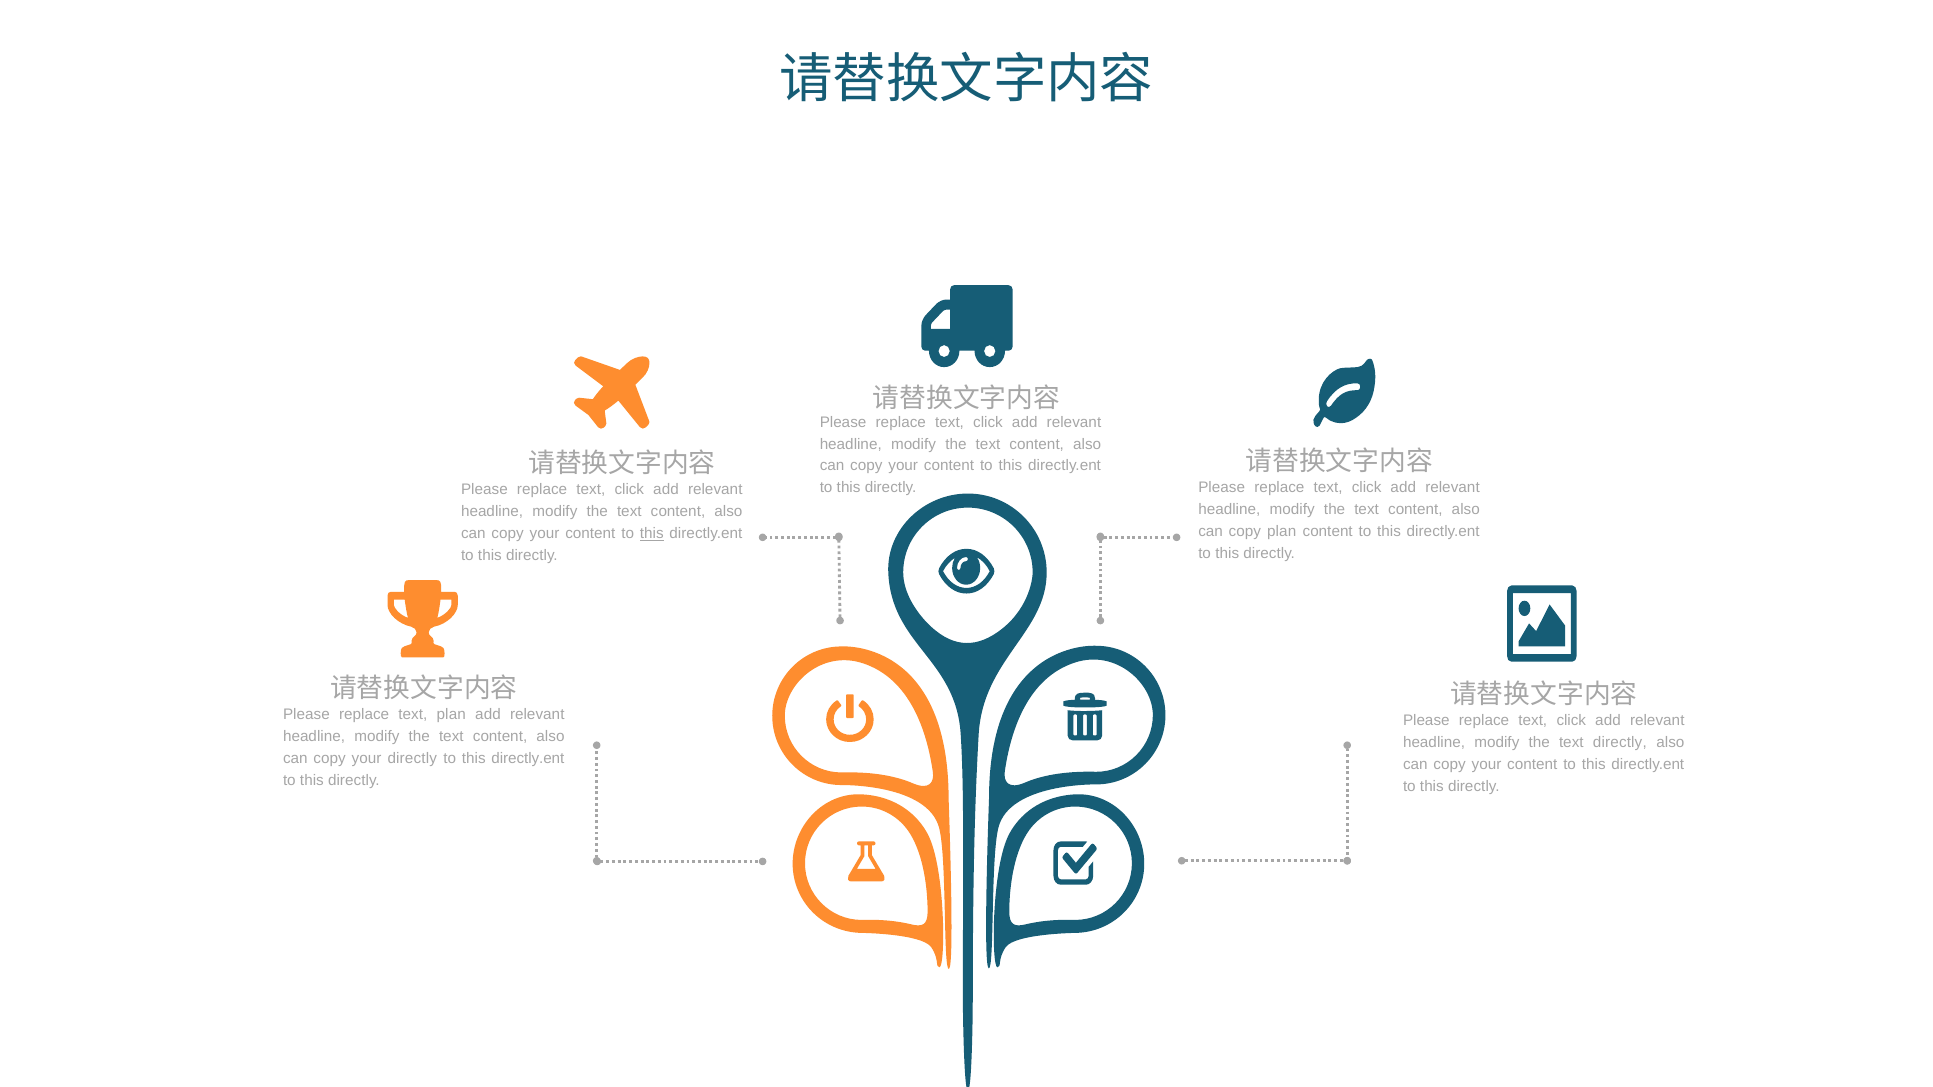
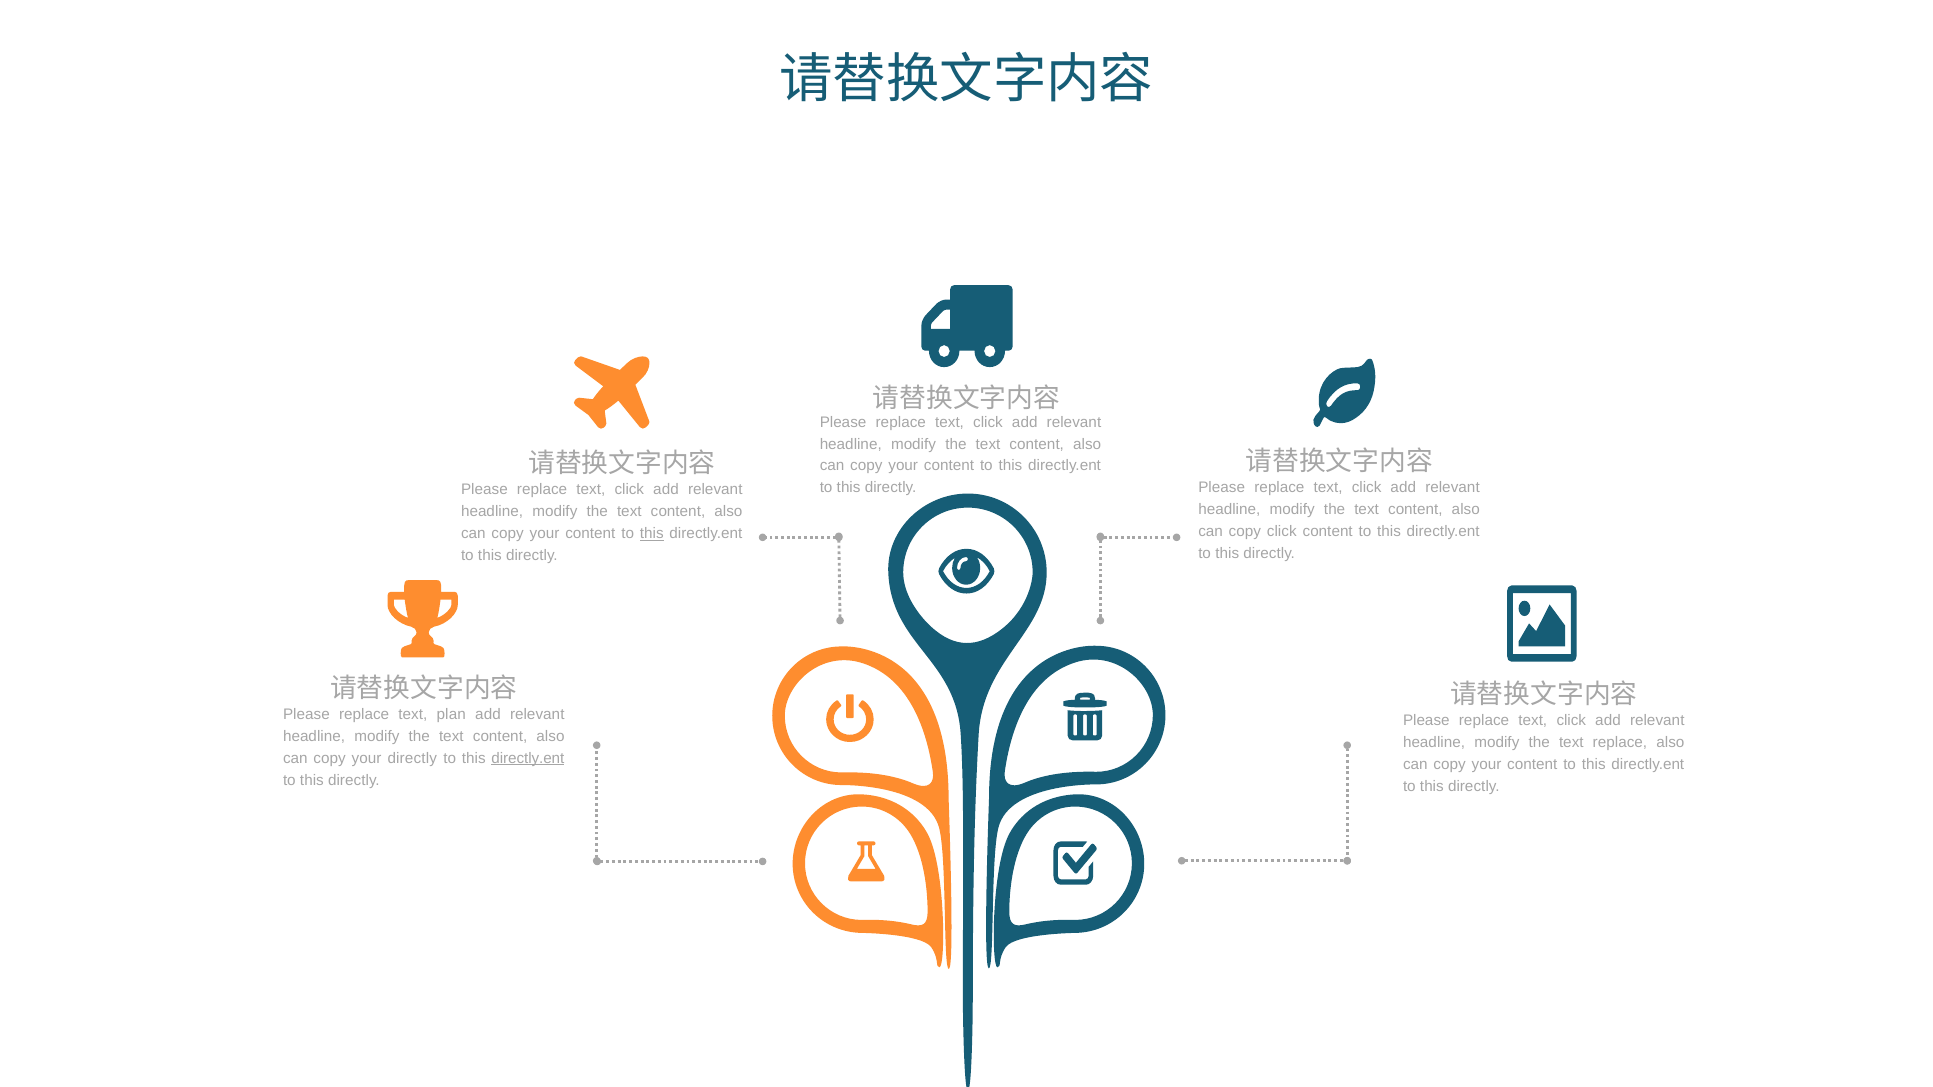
copy plan: plan -> click
text directly: directly -> replace
directly.ent at (528, 758) underline: none -> present
